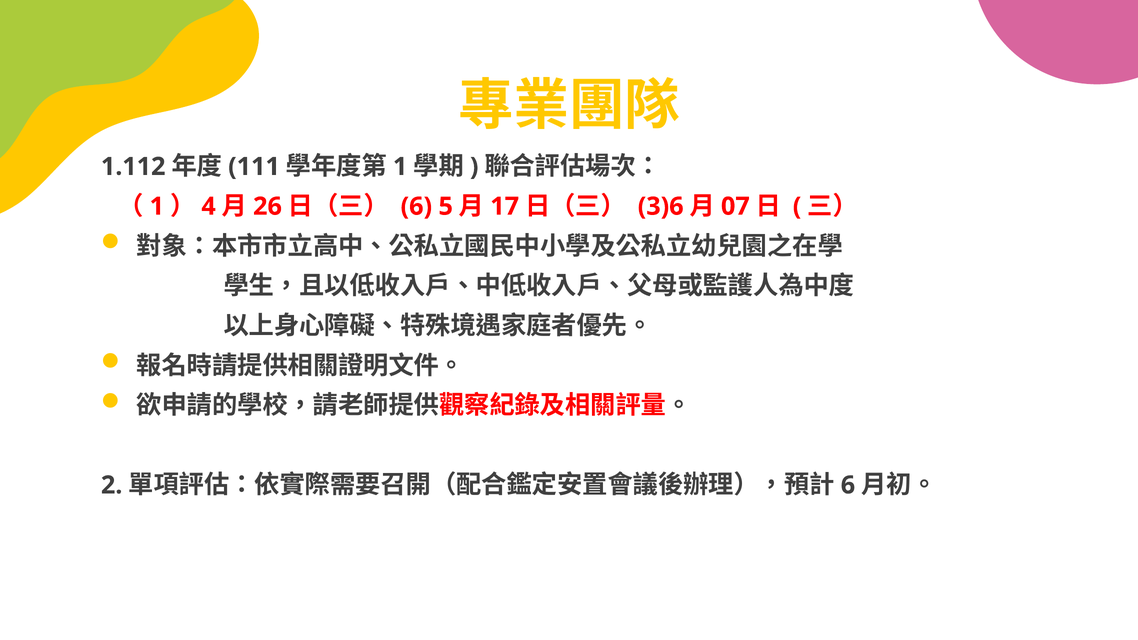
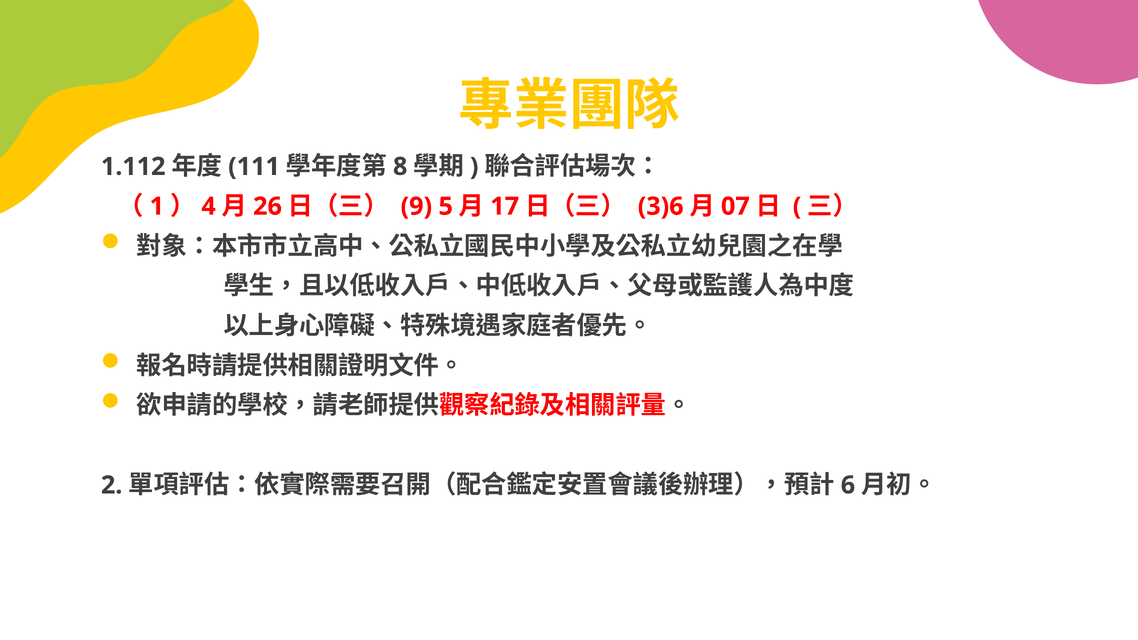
1 at (400, 167): 1 -> 8
6 at (416, 206): 6 -> 9
